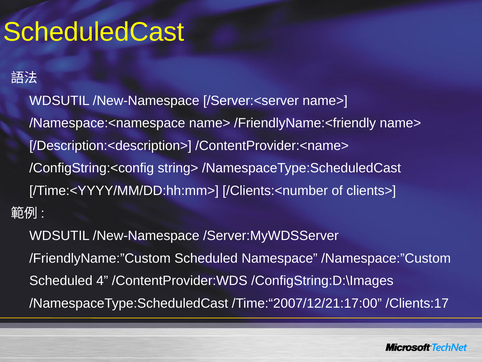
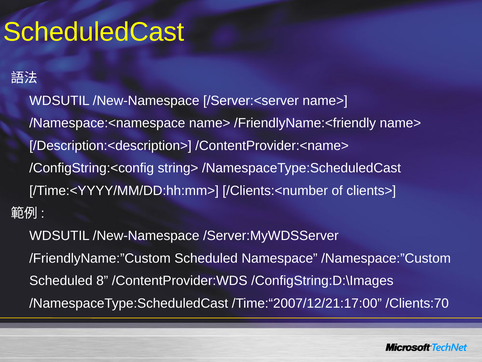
4: 4 -> 8
/Clients:17: /Clients:17 -> /Clients:70
